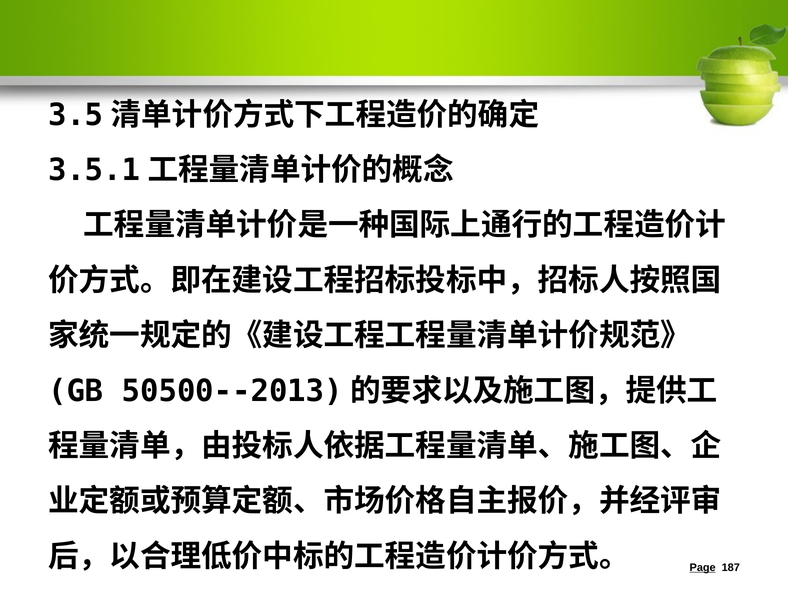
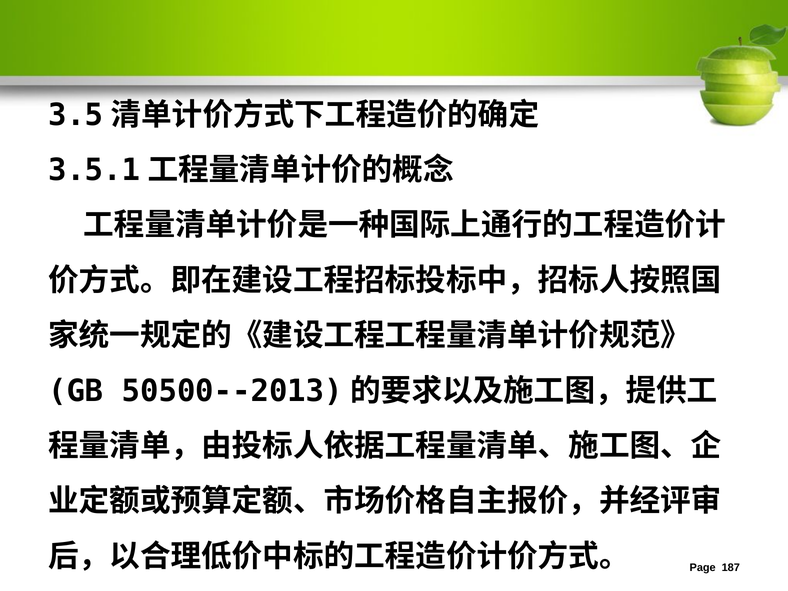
Page underline: present -> none
